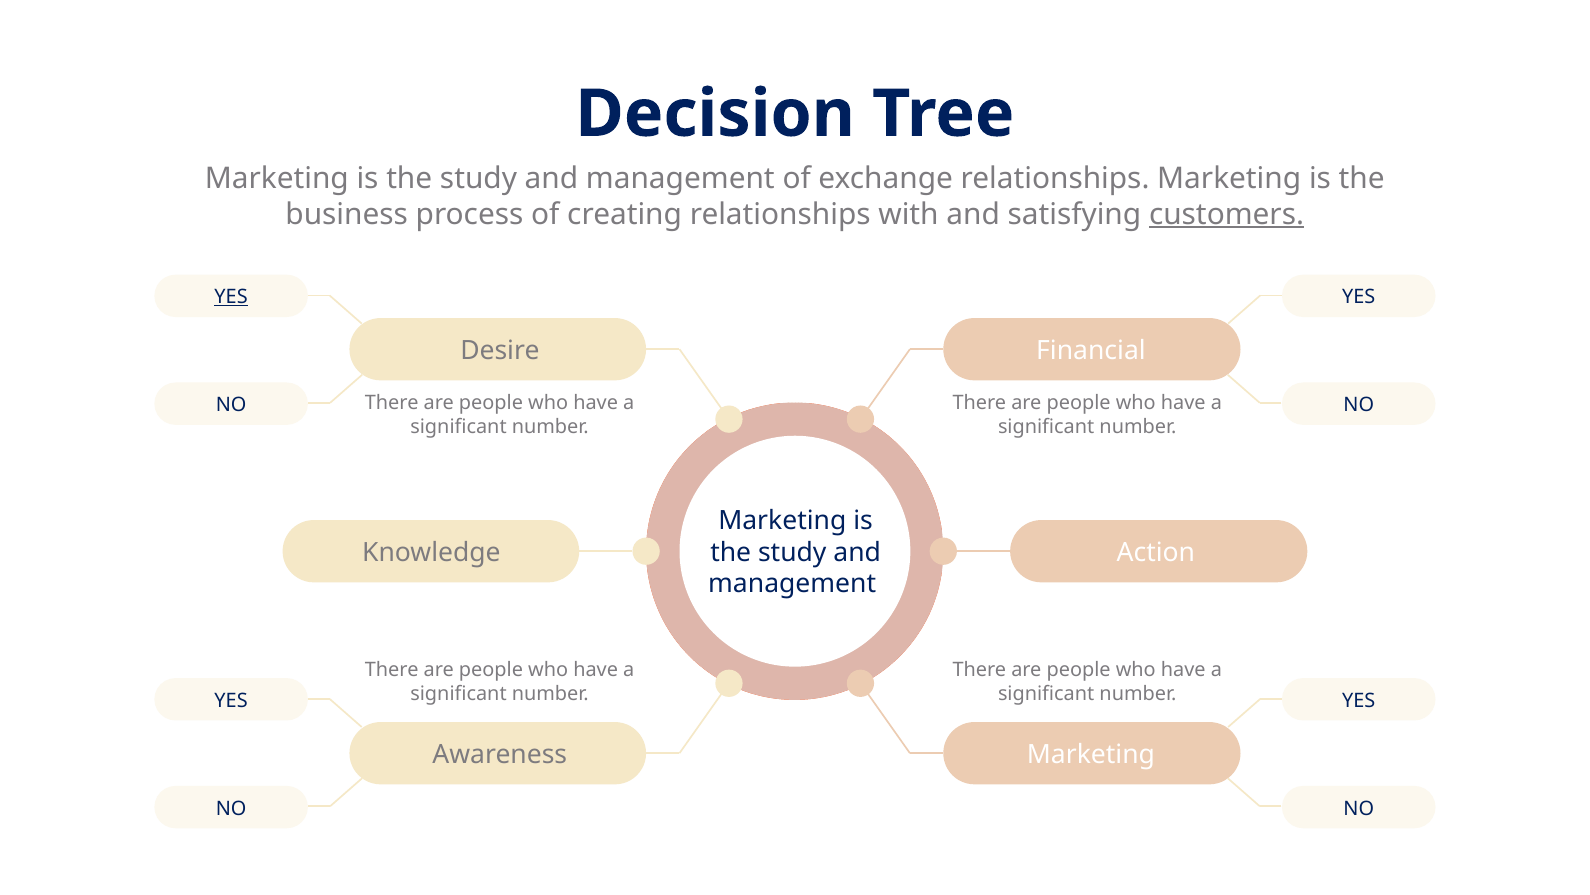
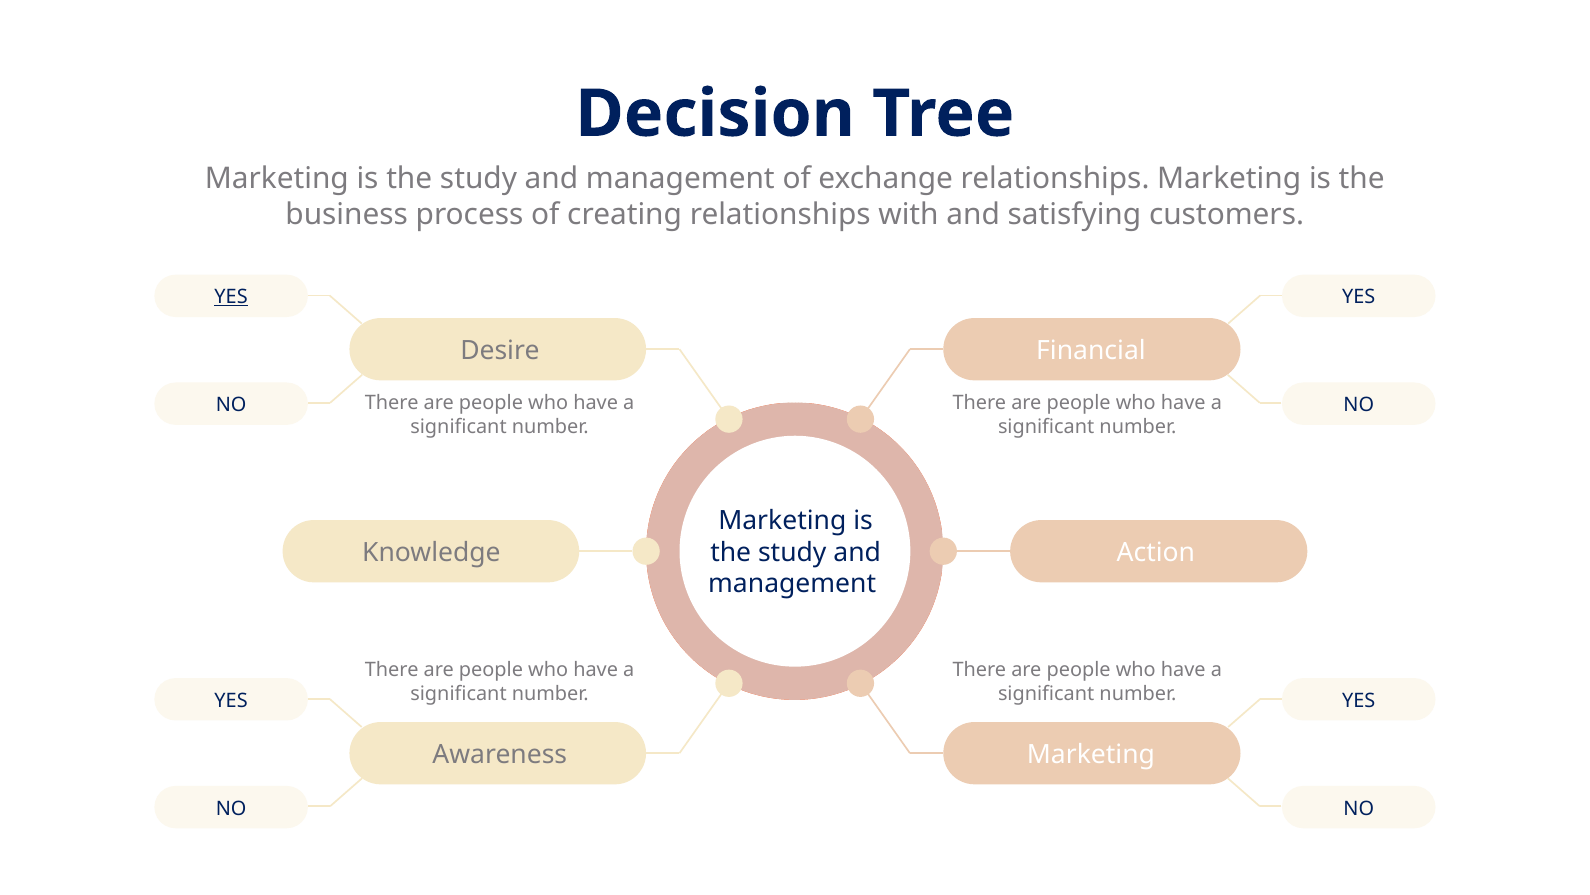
customers underline: present -> none
